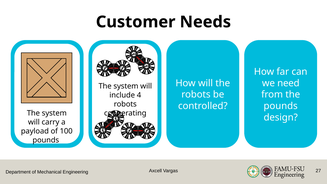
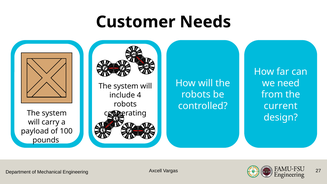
pounds at (281, 106): pounds -> current
